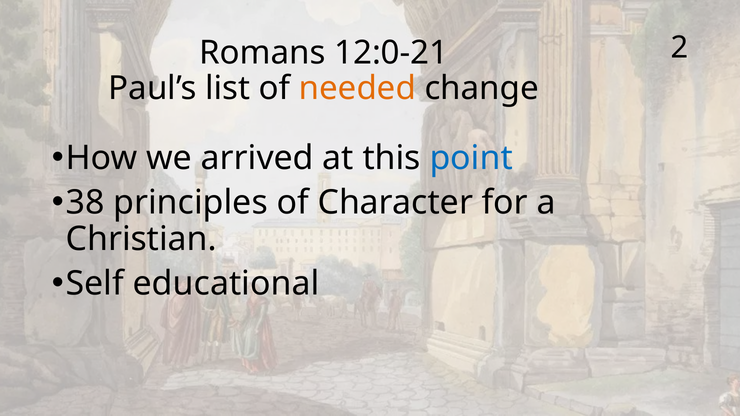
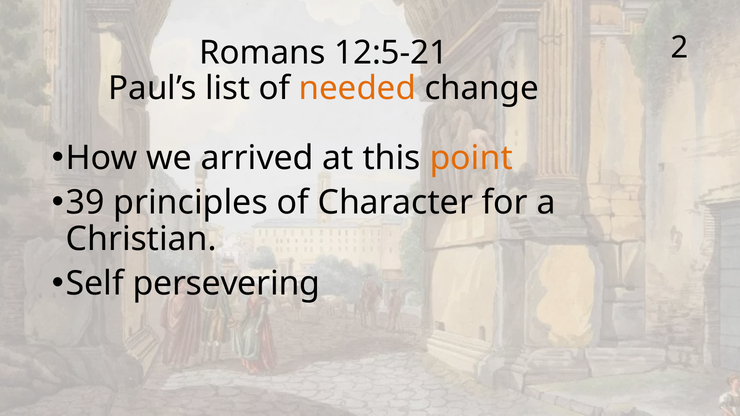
12:0-21: 12:0-21 -> 12:5-21
point colour: blue -> orange
38: 38 -> 39
educational: educational -> persevering
